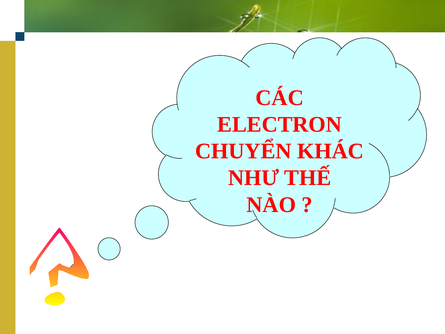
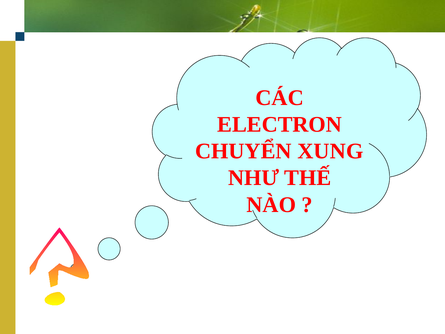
KHÁC: KHÁC -> XUNG
